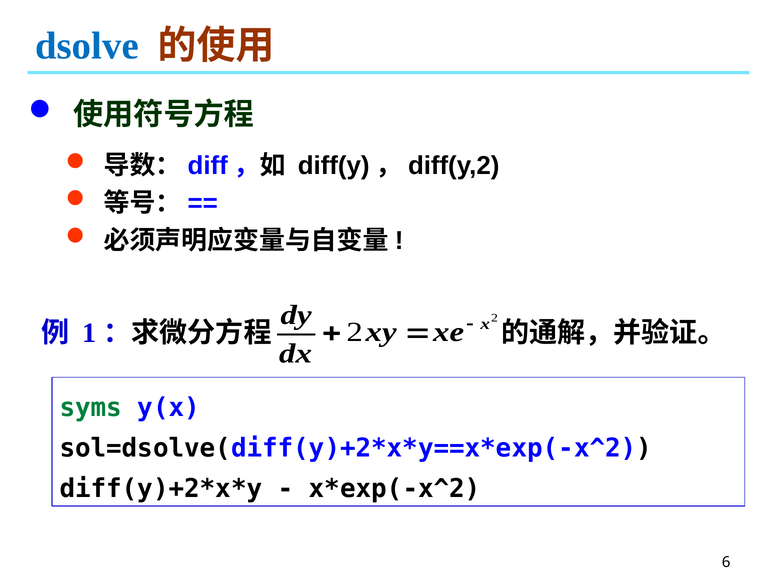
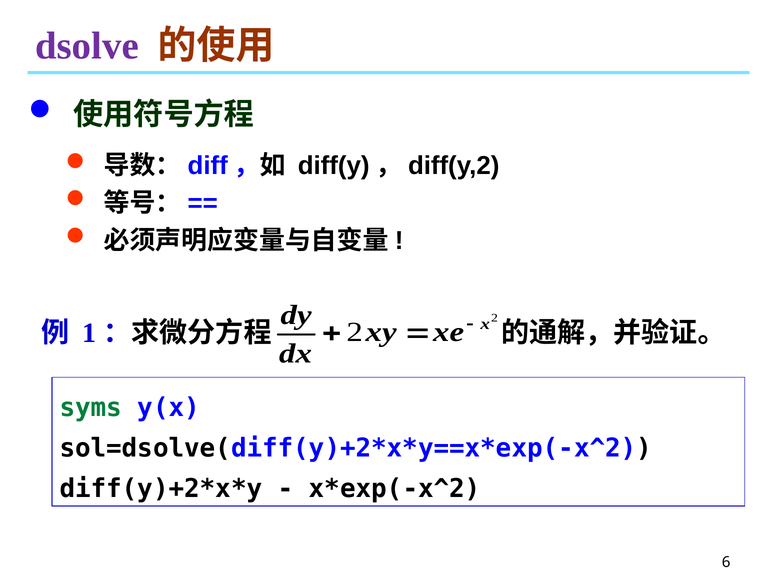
dsolve colour: blue -> purple
